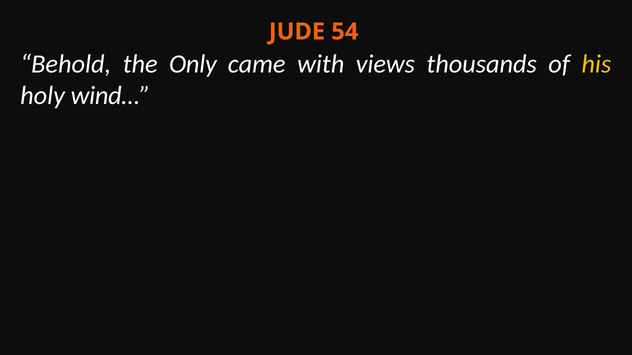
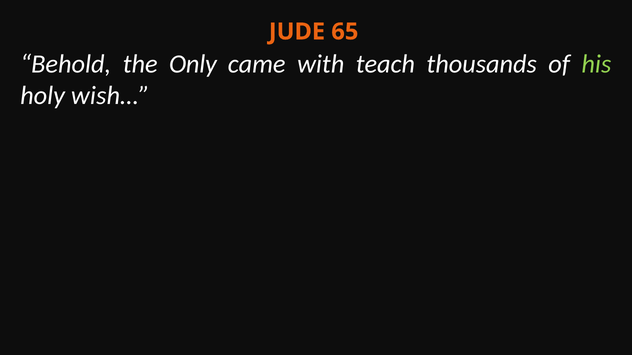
54: 54 -> 65
views: views -> teach
his colour: yellow -> light green
wind…: wind… -> wish…
